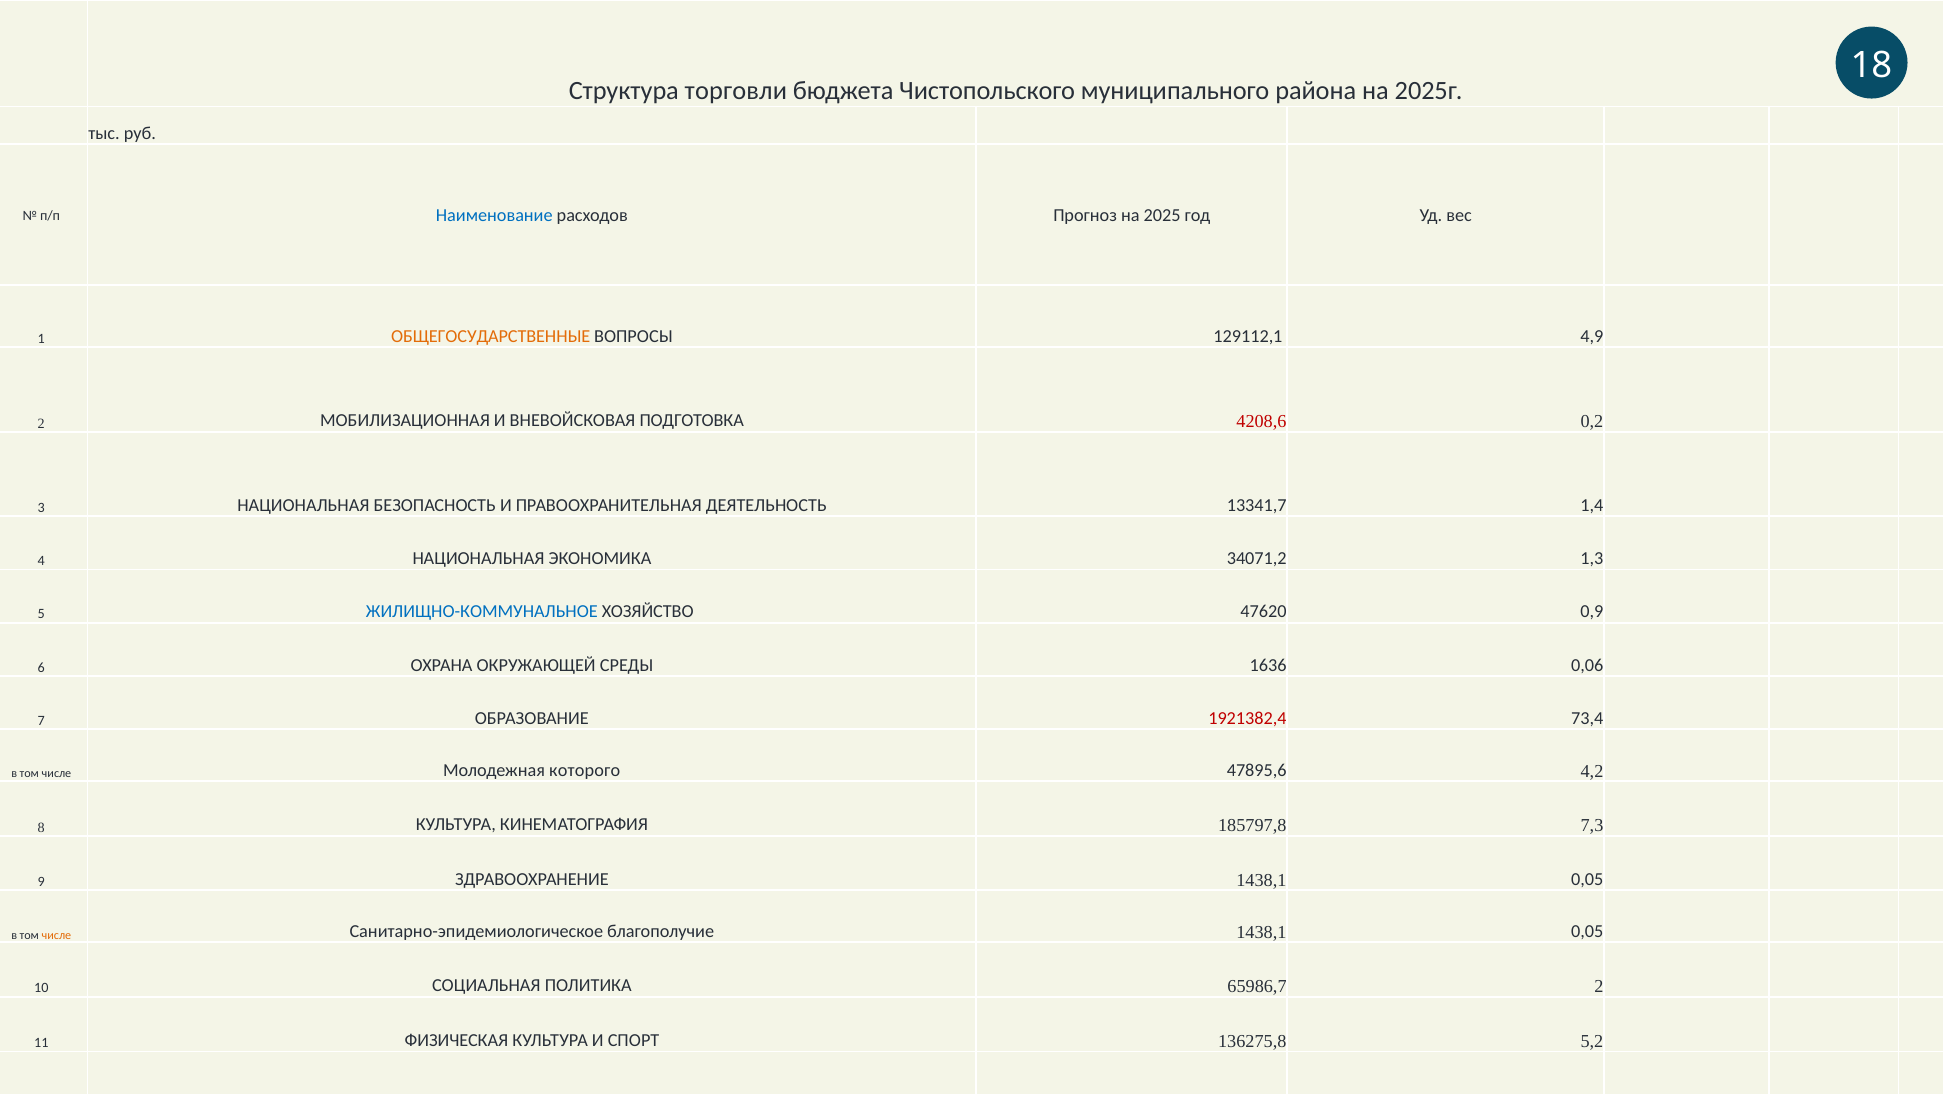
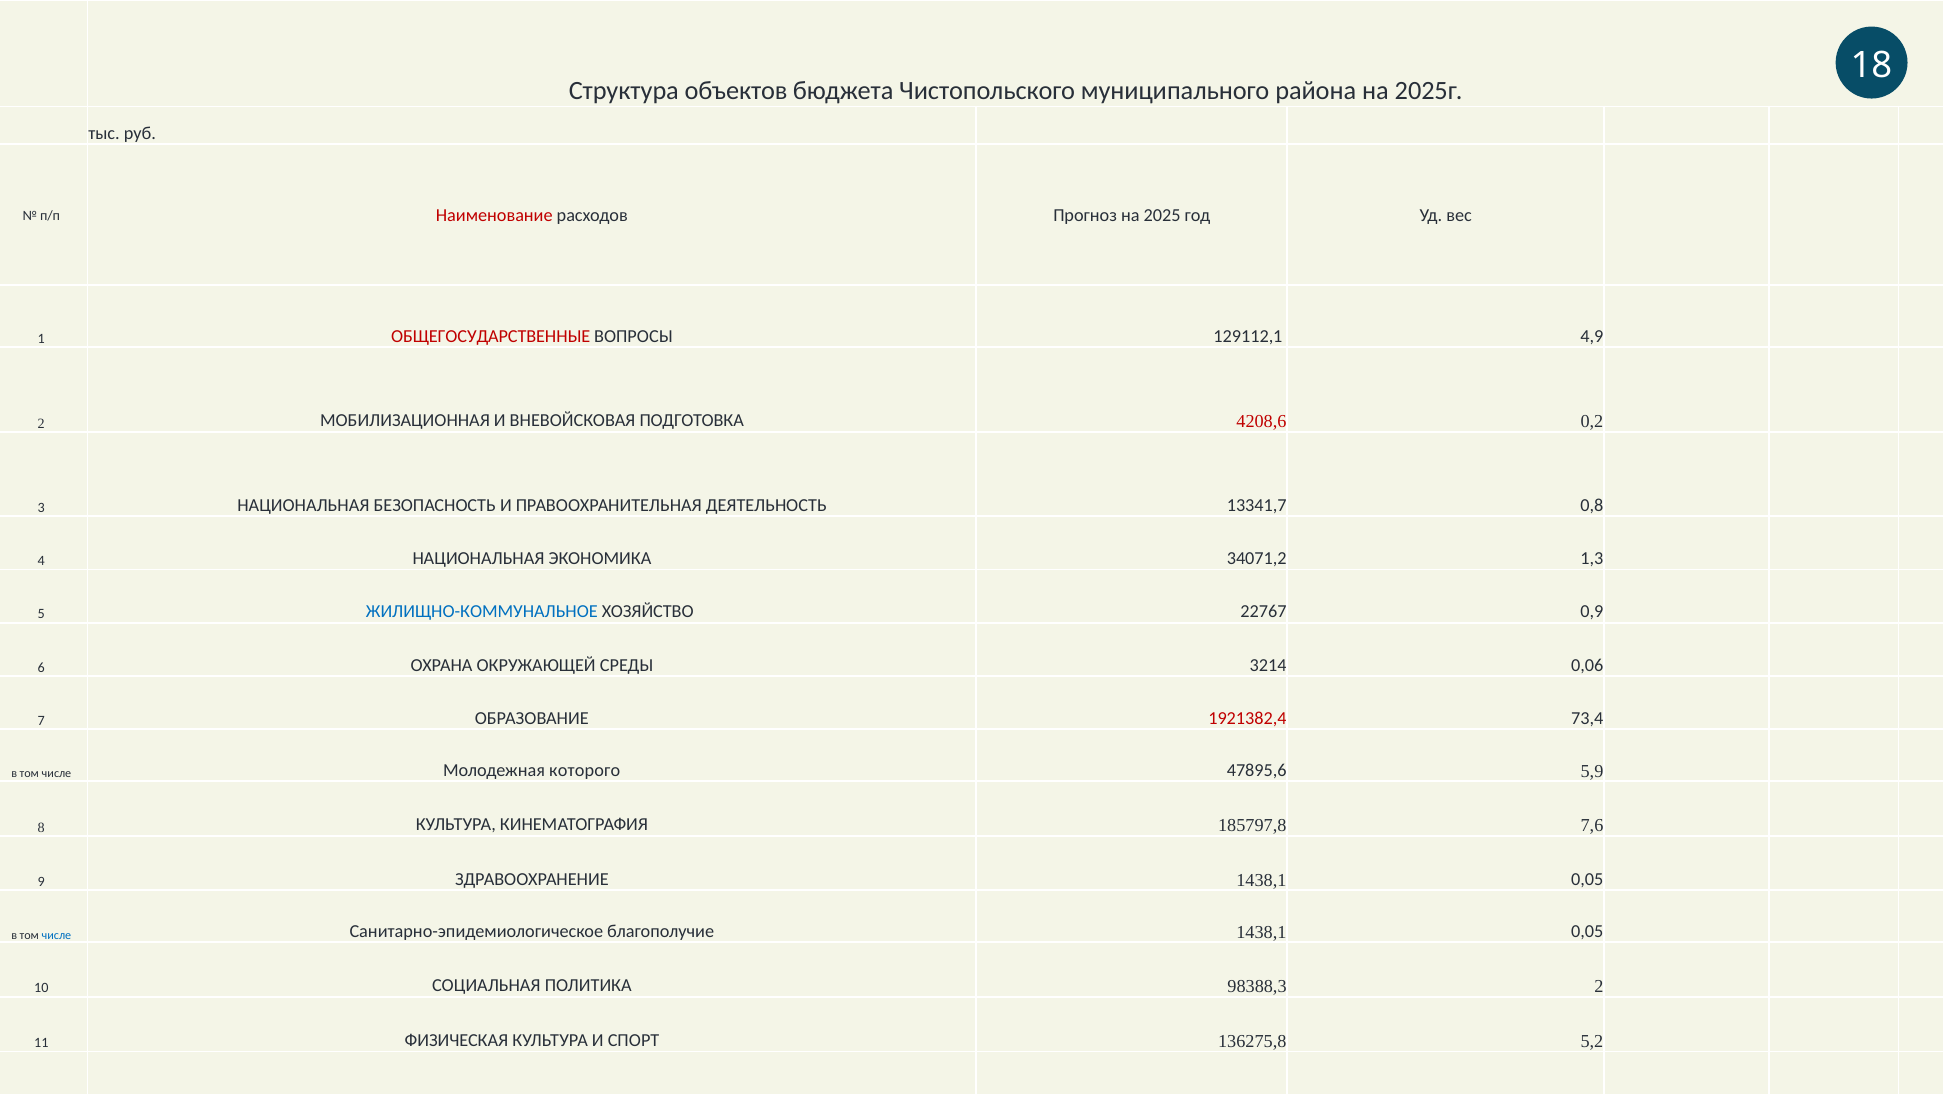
торговли: торговли -> объектов
Наименование colour: blue -> red
ОБЩЕГОСУДАРСТВЕННЫЕ colour: orange -> red
1,4: 1,4 -> 0,8
47620: 47620 -> 22767
1636: 1636 -> 3214
4,2: 4,2 -> 5,9
7,3: 7,3 -> 7,6
числе at (56, 935) colour: orange -> blue
65986,7: 65986,7 -> 98388,3
